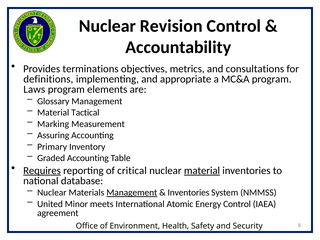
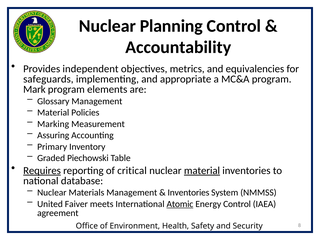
Revision: Revision -> Planning
terminations: terminations -> independent
consultations: consultations -> equivalencies
definitions: definitions -> safeguards
Laws: Laws -> Mark
Tactical: Tactical -> Policies
Graded Accounting: Accounting -> Piechowski
Management at (132, 193) underline: present -> none
Minor: Minor -> Faiver
Atomic underline: none -> present
